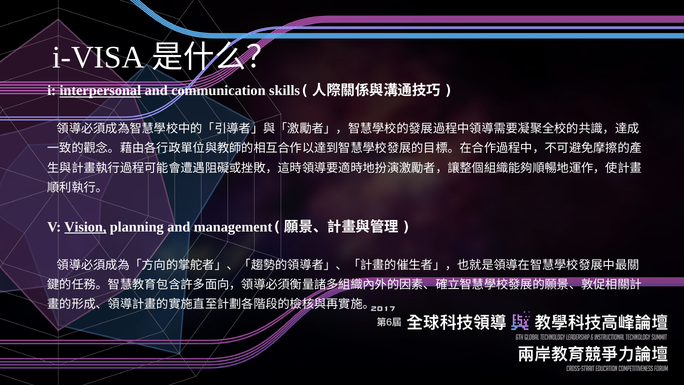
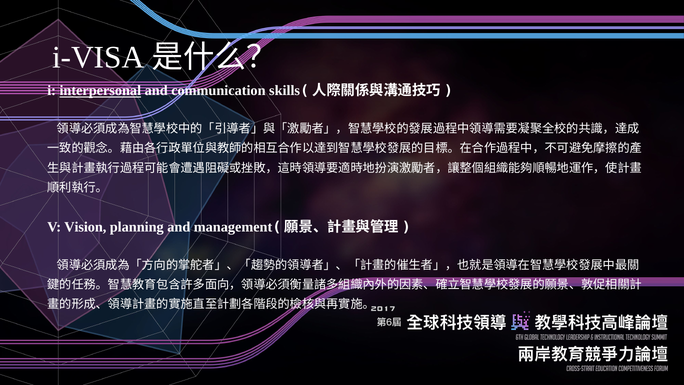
Vision underline: present -> none
